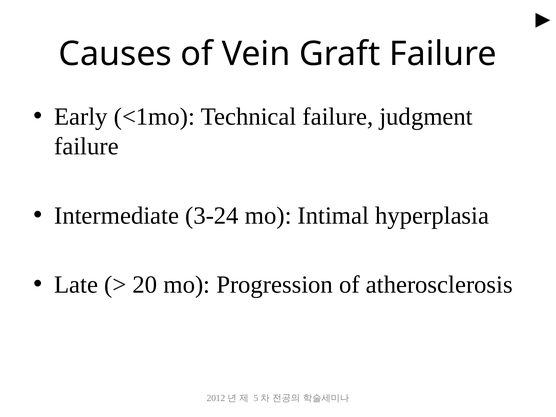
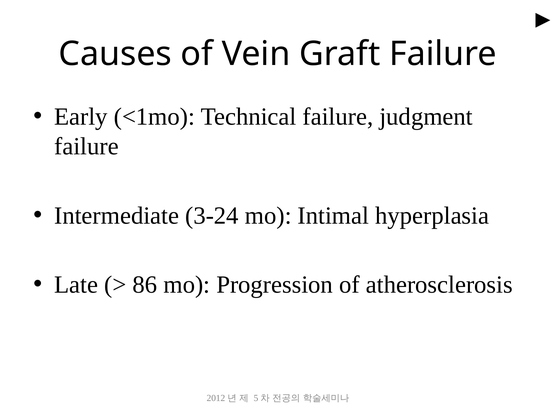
20: 20 -> 86
